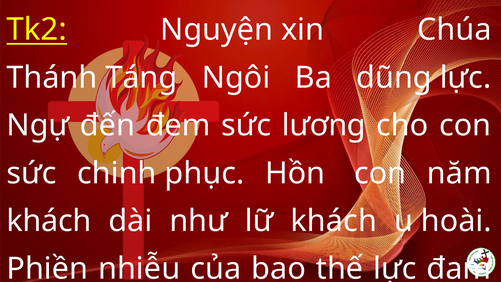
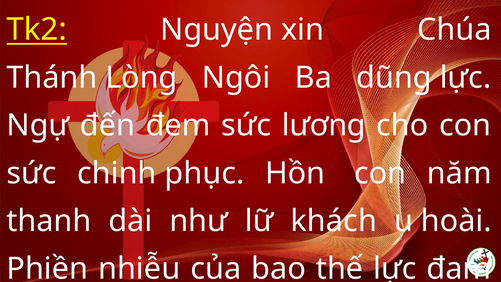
Táng: Táng -> Lòng
khách at (49, 221): khách -> thanh
